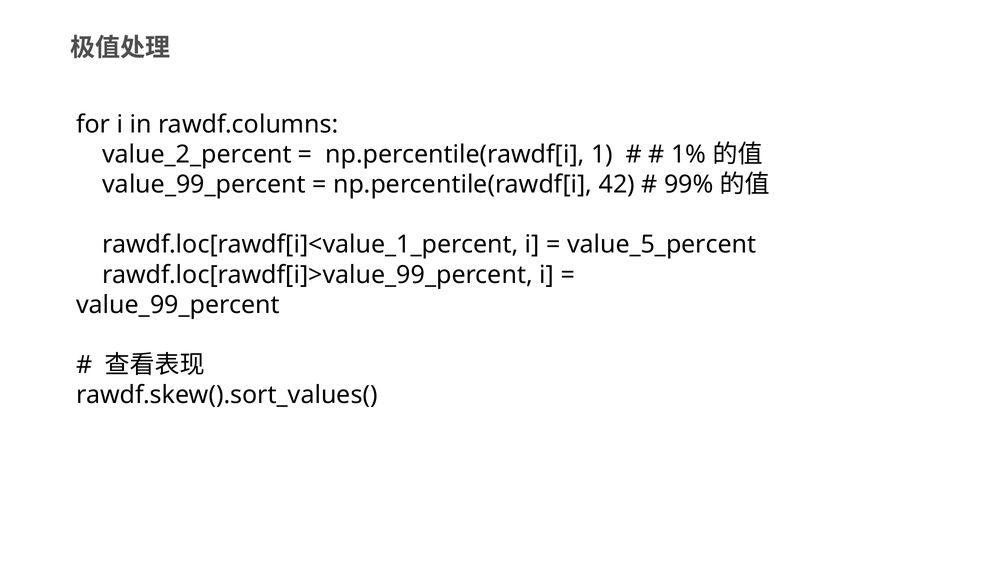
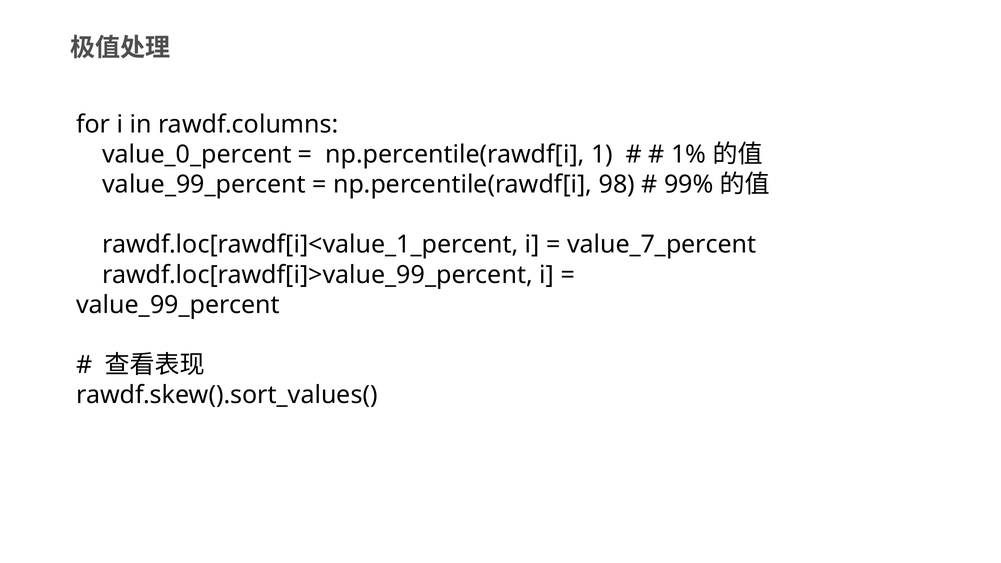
value_2_percent: value_2_percent -> value_0_percent
42: 42 -> 98
value_5_percent: value_5_percent -> value_7_percent
